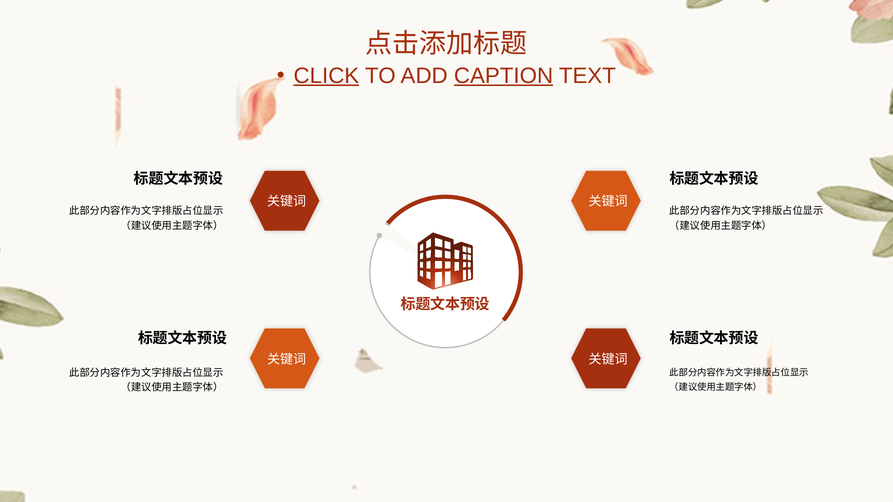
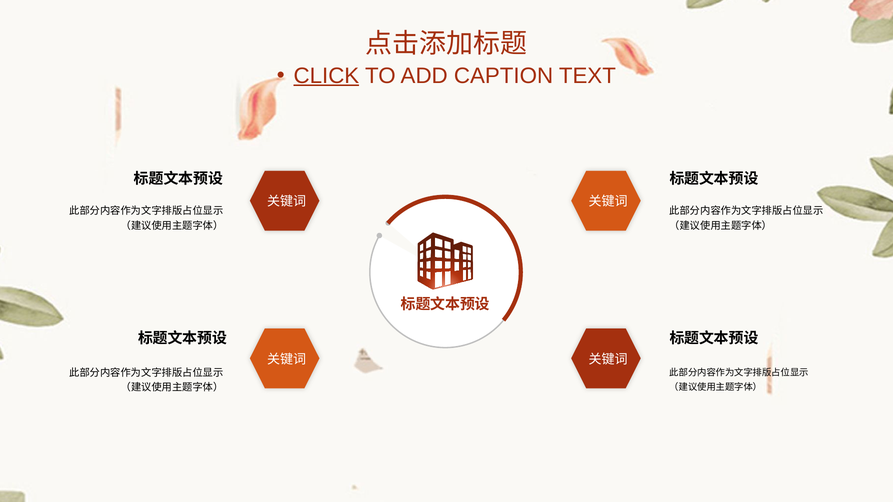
CAPTION underline: present -> none
